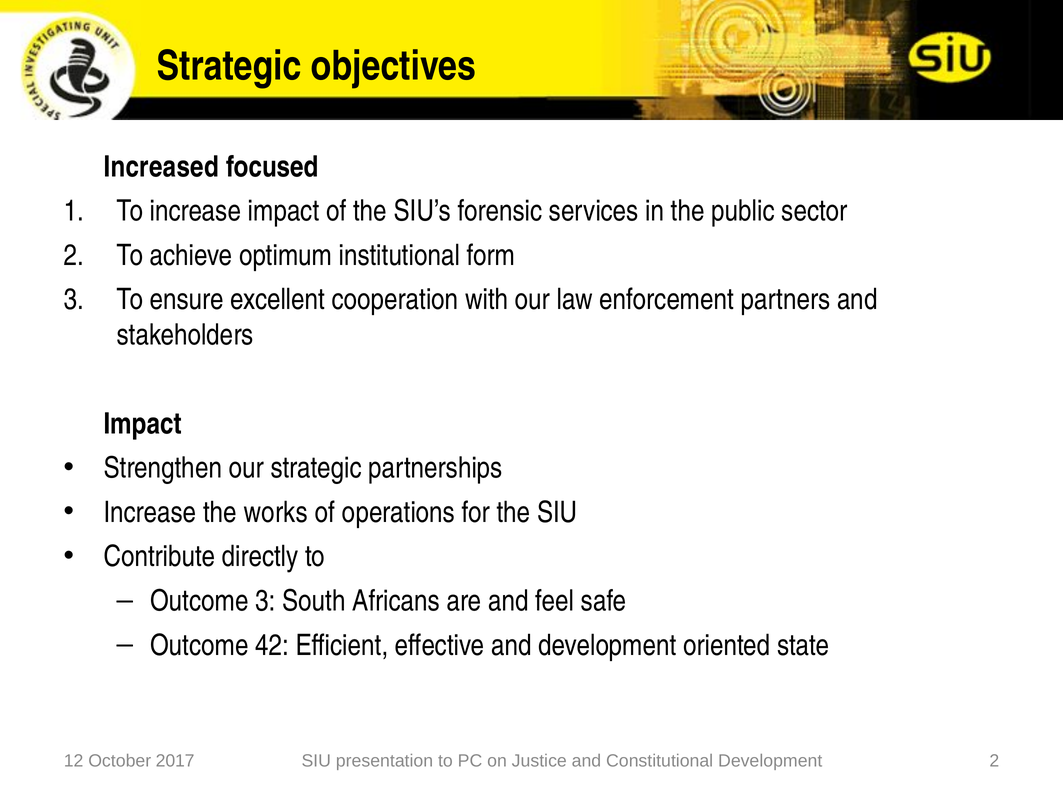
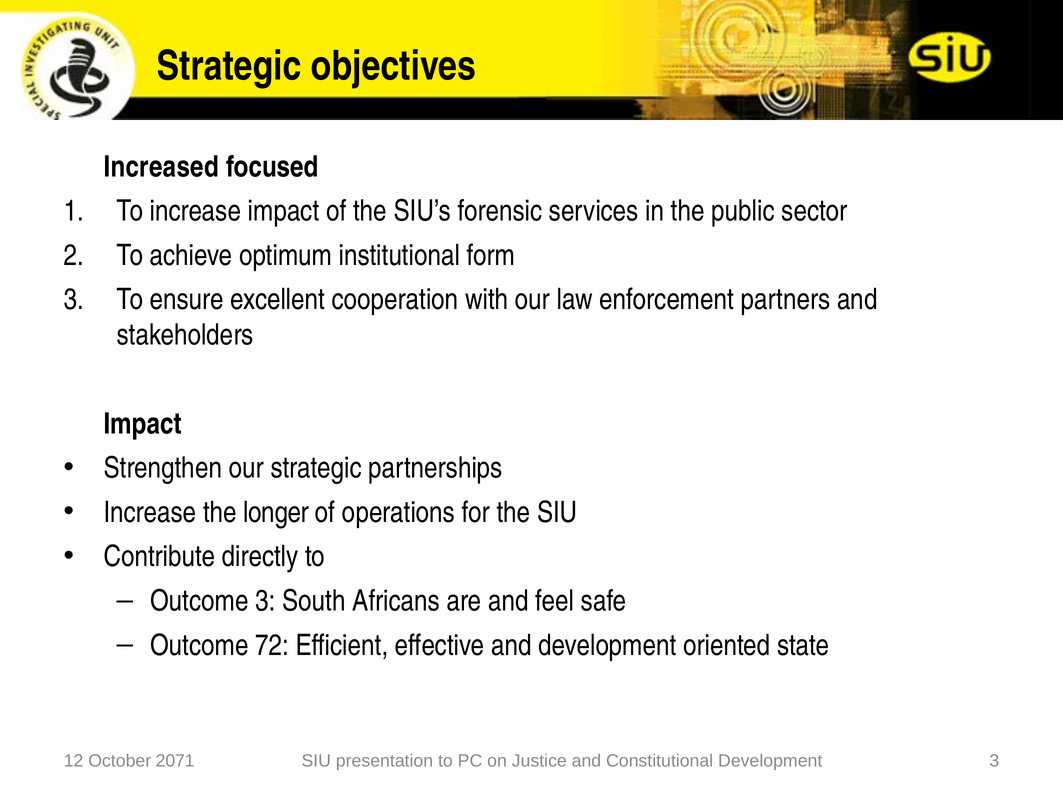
works: works -> longer
42: 42 -> 72
2017: 2017 -> 2071
Development 2: 2 -> 3
